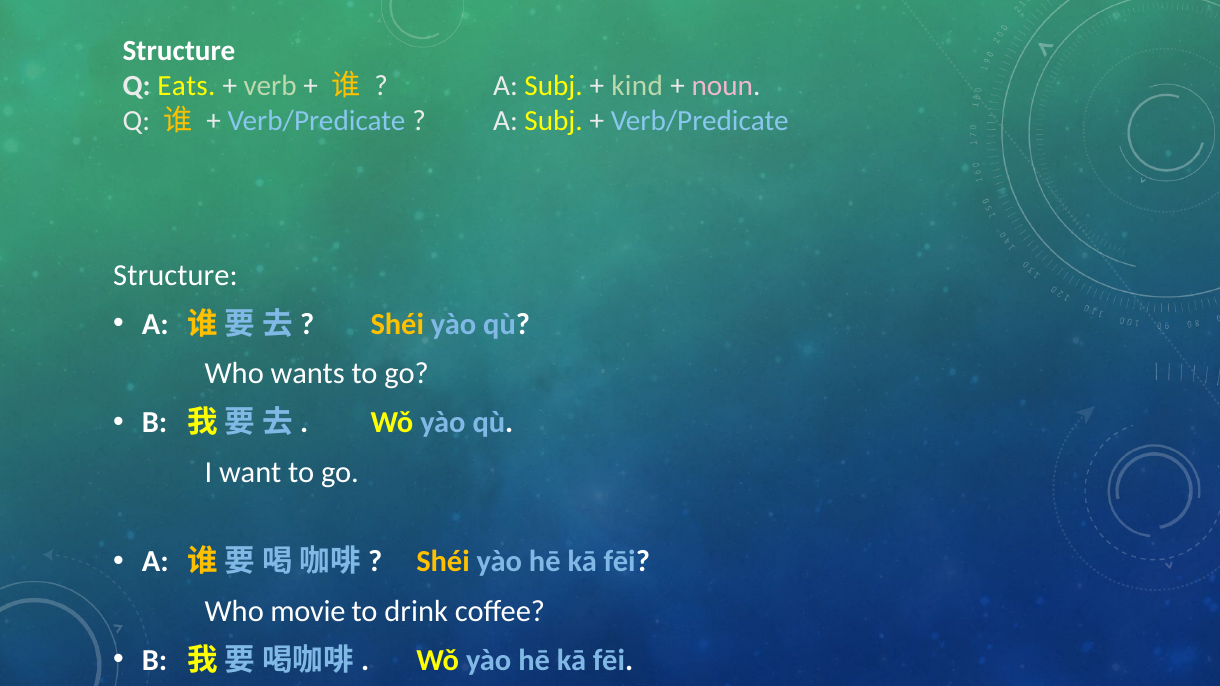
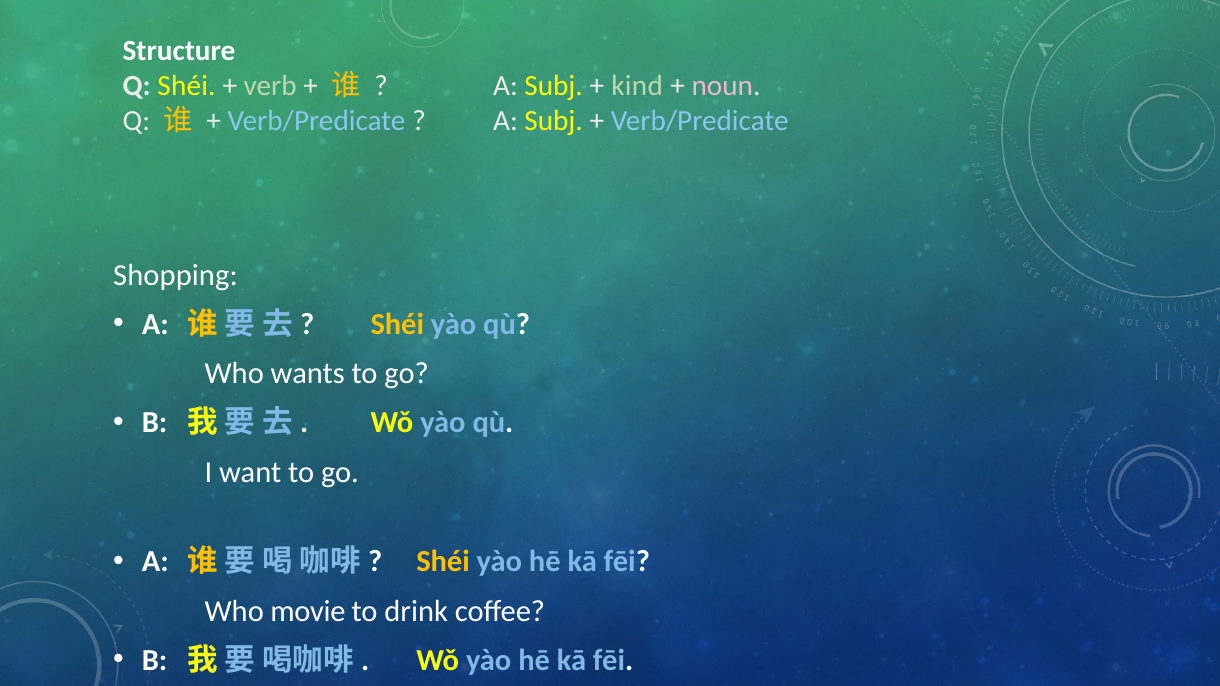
Q Eats: Eats -> Shéi
Structure at (175, 275): Structure -> Shopping
